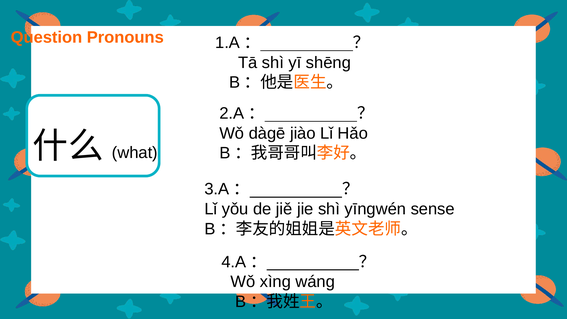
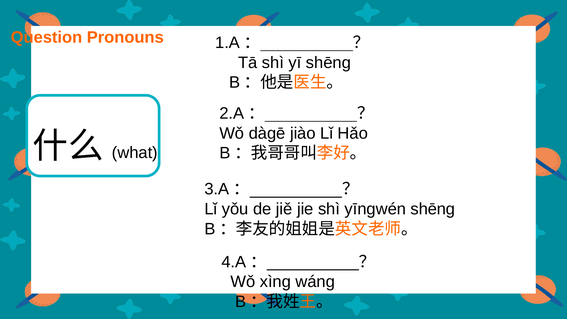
yīngwén sense: sense -> shēng
